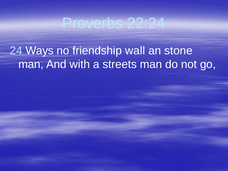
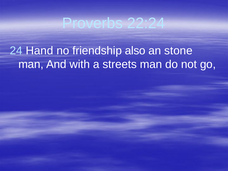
Ways: Ways -> Hand
wall: wall -> also
